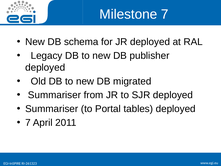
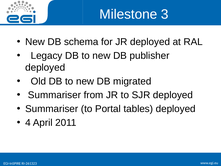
Milestone 7: 7 -> 3
7 at (28, 122): 7 -> 4
